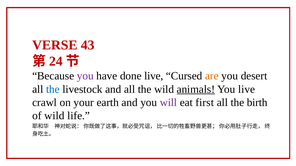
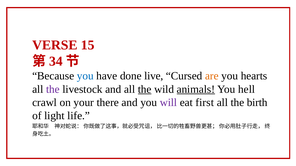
43: 43 -> 15
24: 24 -> 34
you at (85, 76) colour: purple -> blue
desert: desert -> hearts
the at (53, 89) colour: blue -> purple
the at (145, 89) underline: none -> present
You live: live -> hell
earth: earth -> there
of wild: wild -> light
